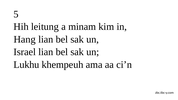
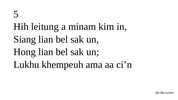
Hang: Hang -> Siang
Israel: Israel -> Hong
